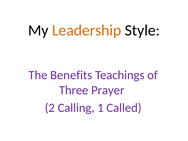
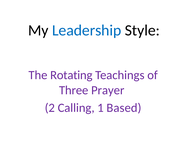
Leadership colour: orange -> blue
Benefits: Benefits -> Rotating
Called: Called -> Based
